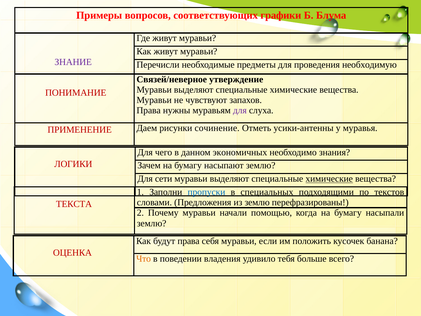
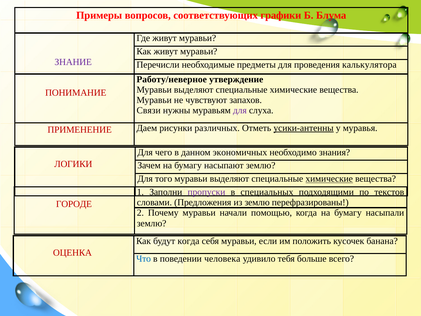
необходимую: необходимую -> калькулятора
Связей/неверное: Связей/неверное -> Работу/неверное
Права at (149, 110): Права -> Связи
сочинение: сочинение -> различных
усики-антенны underline: none -> present
сети: сети -> того
пропуски colour: blue -> purple
ТЕКСТА: ТЕКСТА -> ГОРОДЕ
будут права: права -> когда
Что colour: orange -> blue
владения: владения -> человека
